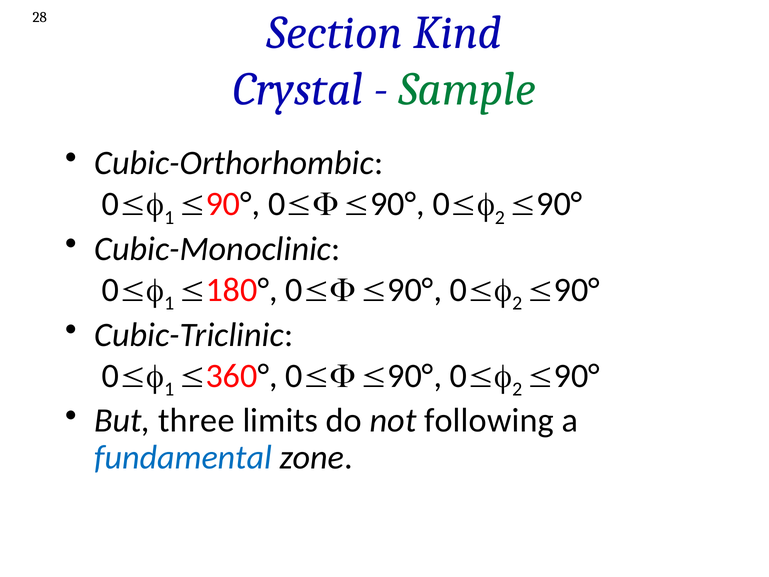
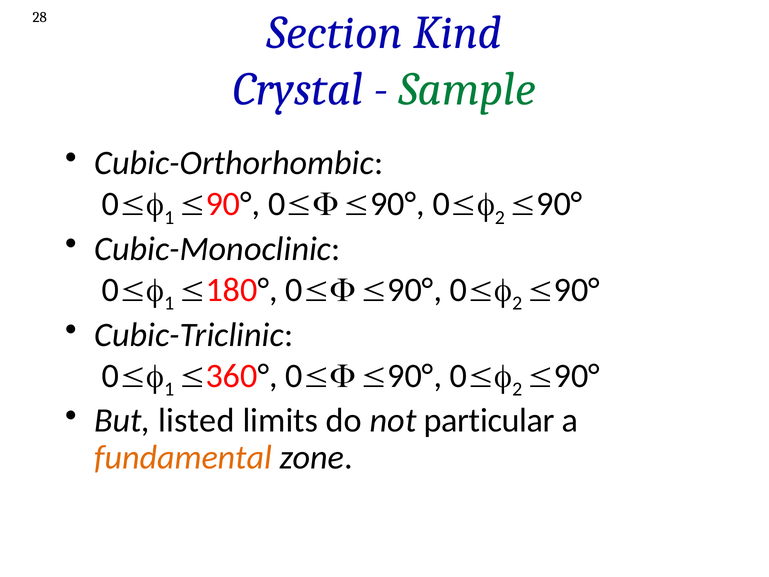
three: three -> listed
following: following -> particular
fundamental colour: blue -> orange
